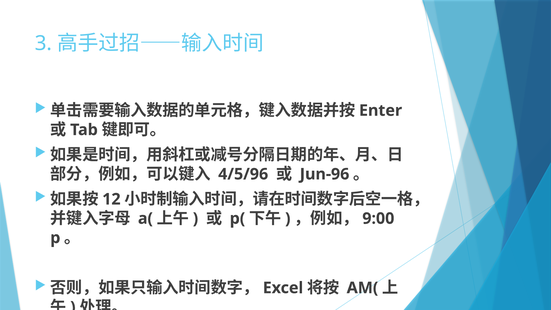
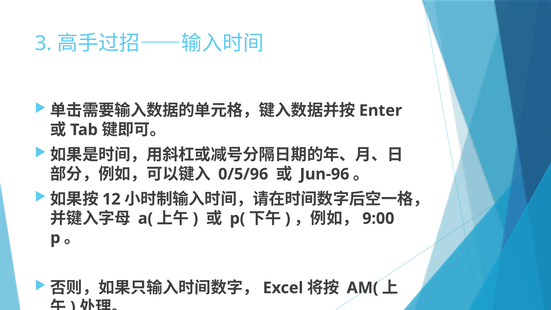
4/5/96: 4/5/96 -> 0/5/96
